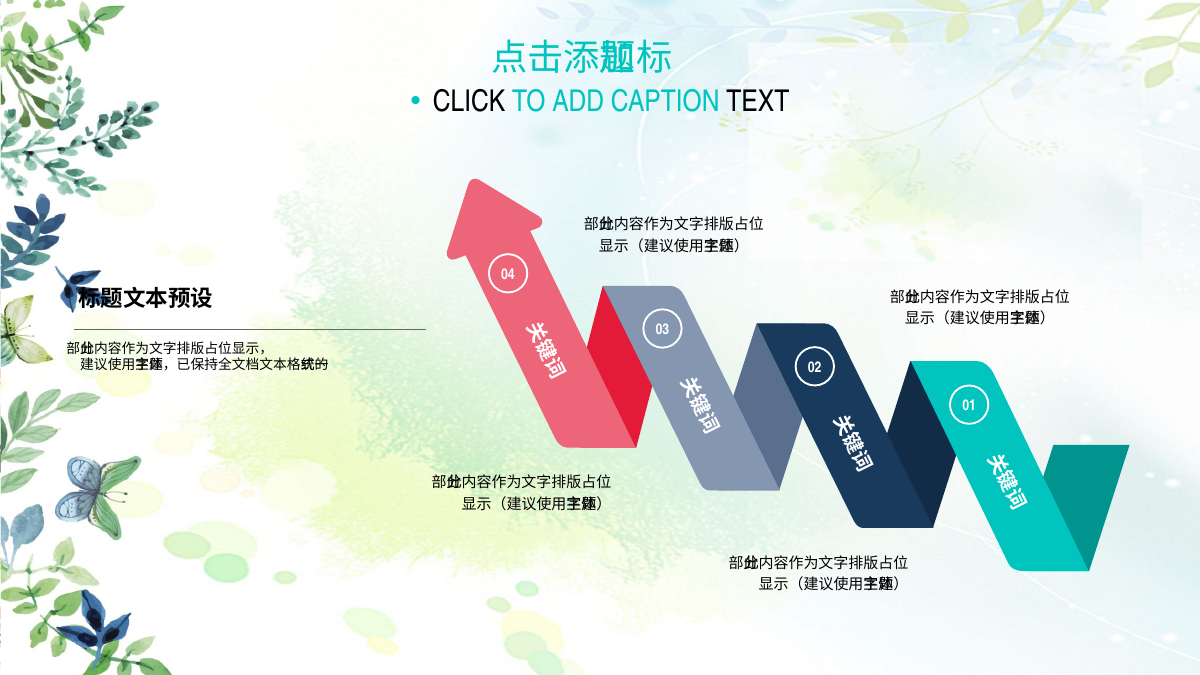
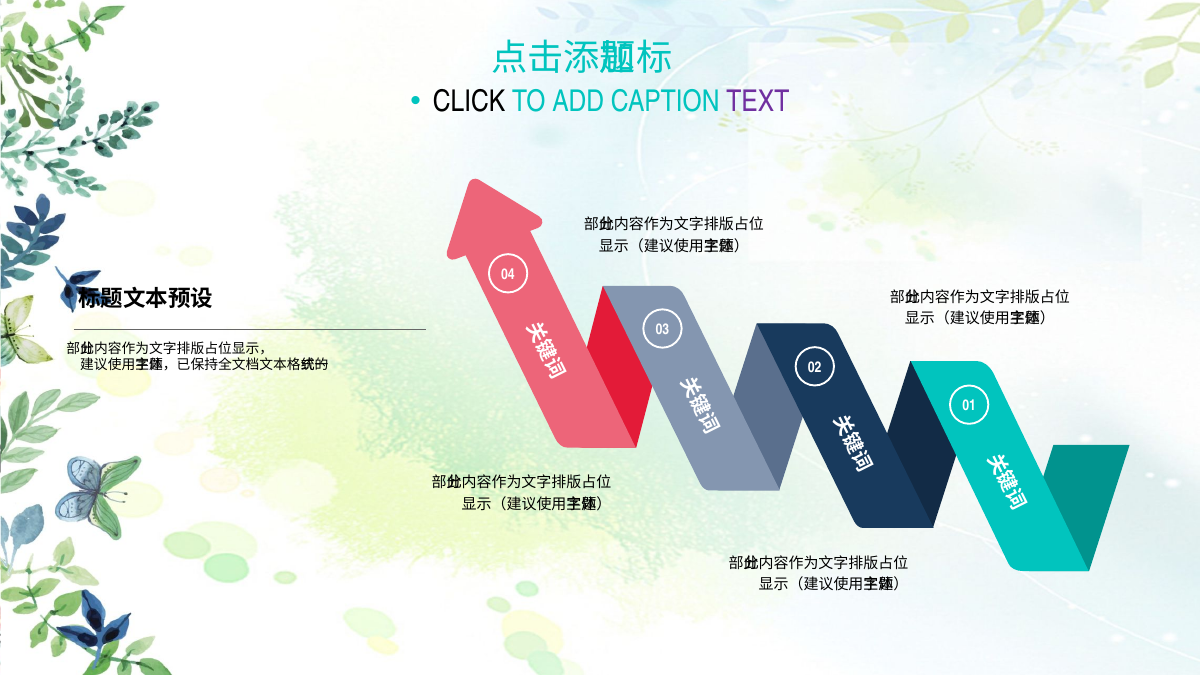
TEXT colour: black -> purple
